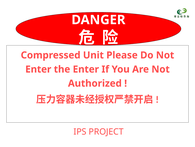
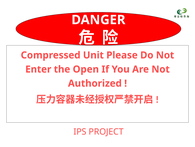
the Enter: Enter -> Open
